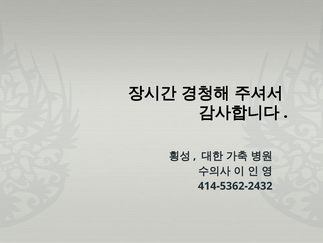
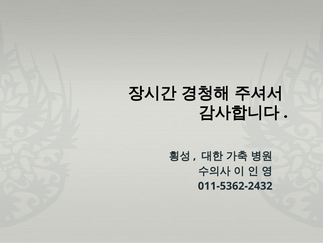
414-5362-2432: 414-5362-2432 -> 011-5362-2432
